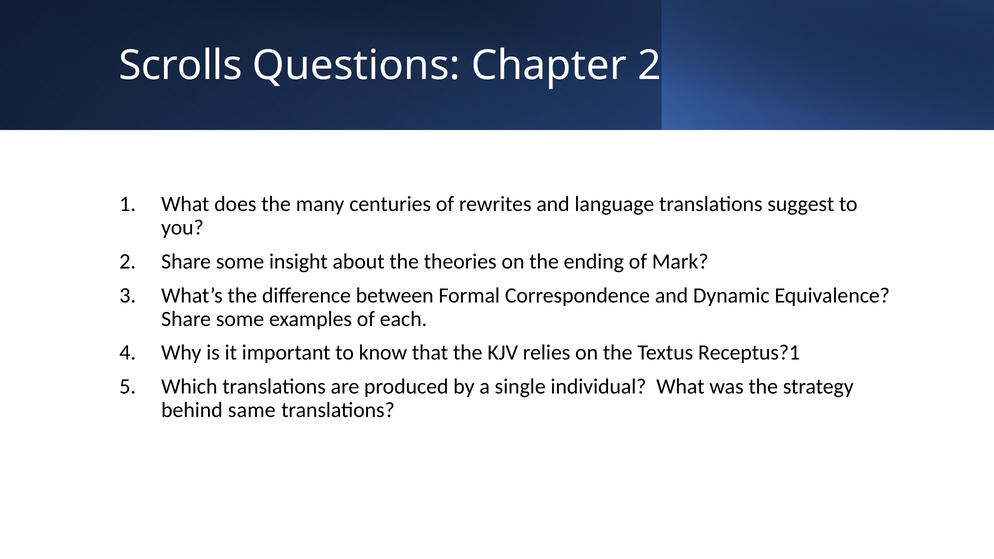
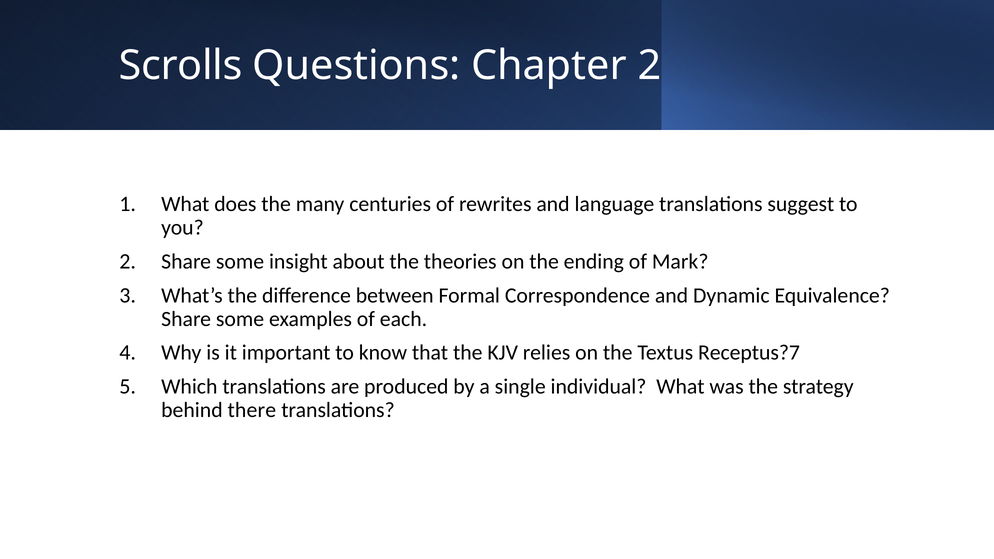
Receptus?1: Receptus?1 -> Receptus?7
same: same -> there
